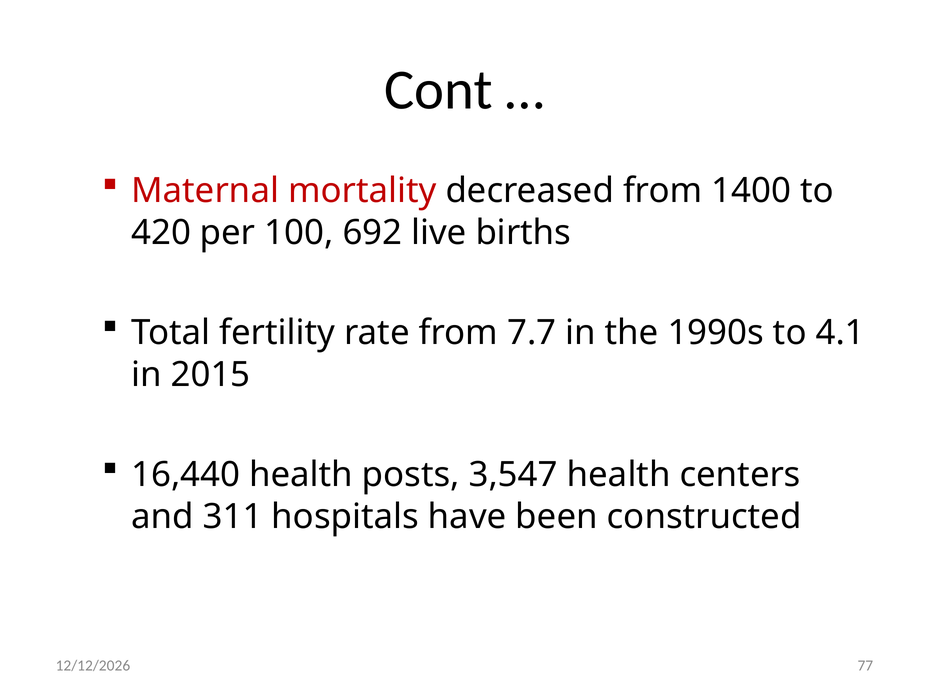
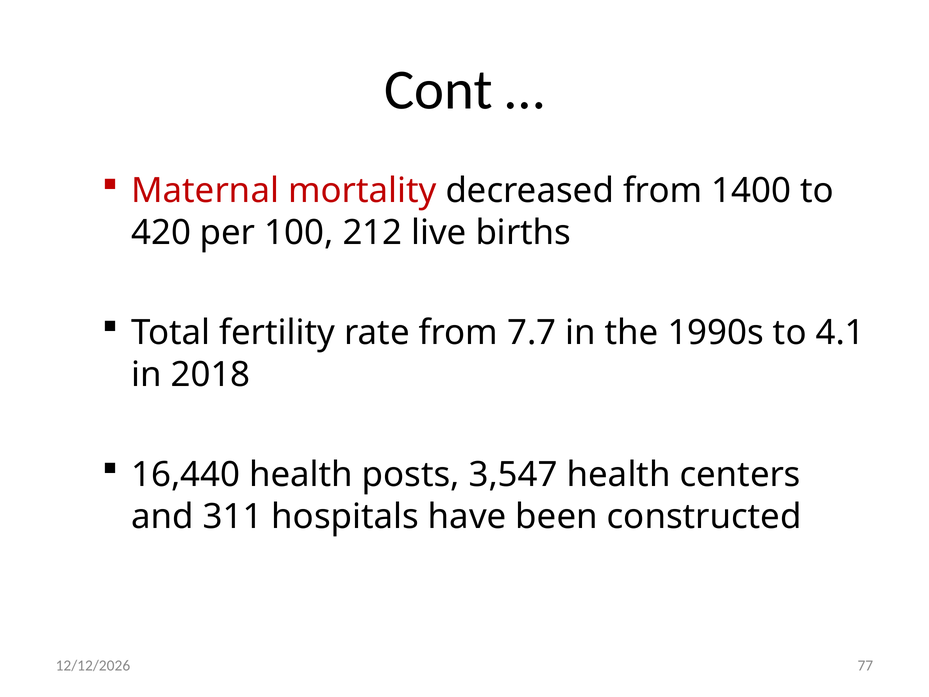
692: 692 -> 212
2015: 2015 -> 2018
